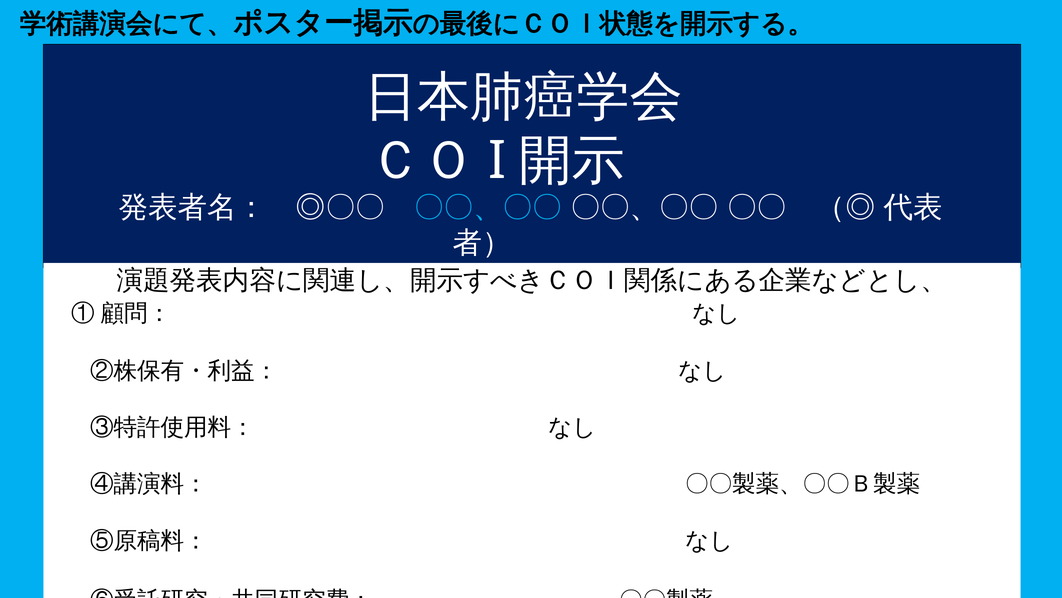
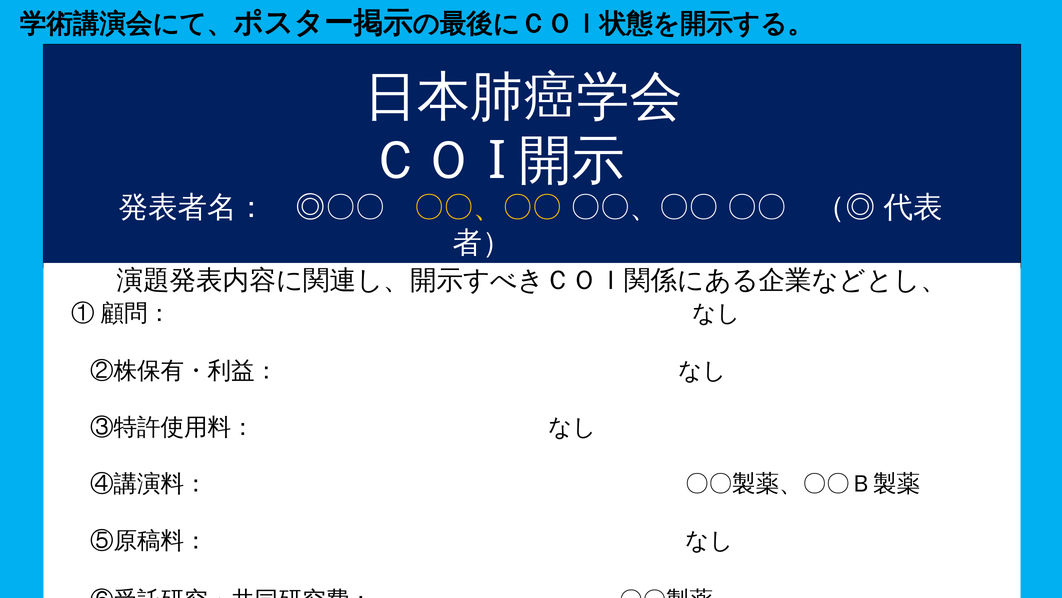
〇〇、〇〇 at (488, 207) colour: light blue -> yellow
